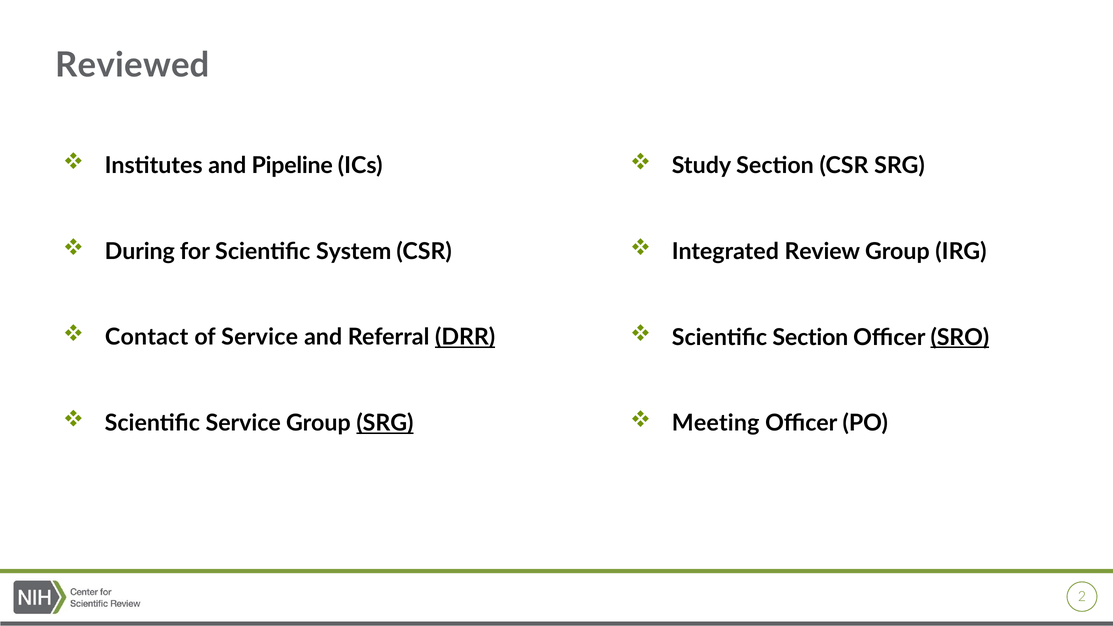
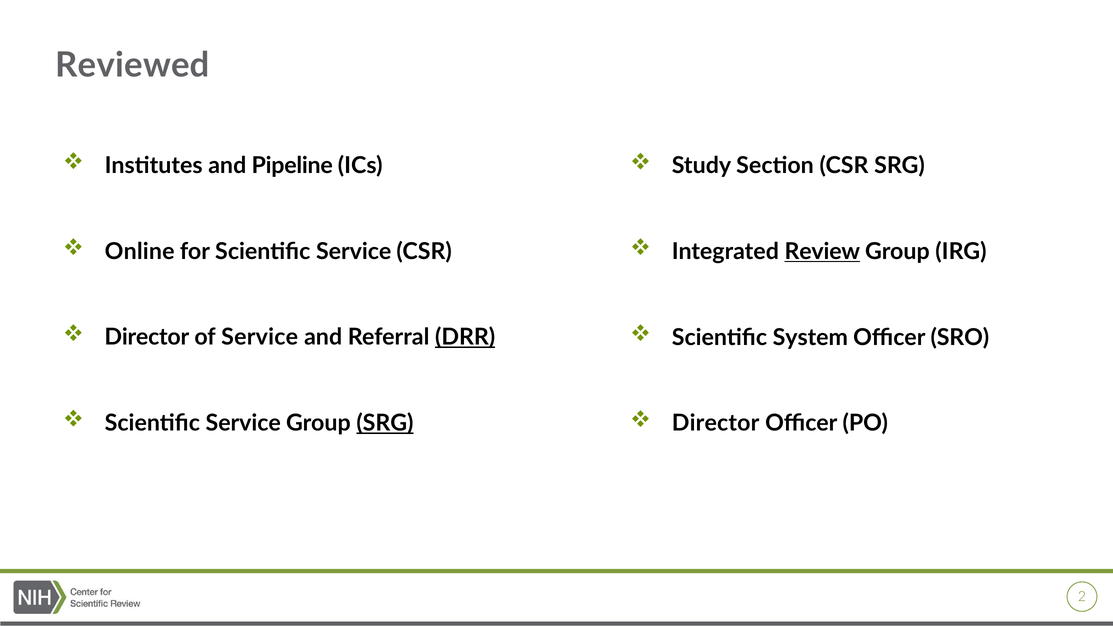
During: During -> Online
for Scientific System: System -> Service
Review underline: none -> present
Contact at (147, 337): Contact -> Director
Scientific Section: Section -> System
SRO underline: present -> none
Meeting at (716, 423): Meeting -> Director
